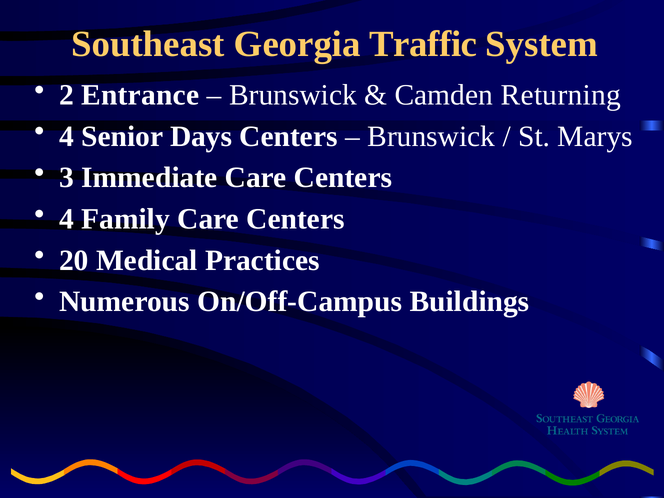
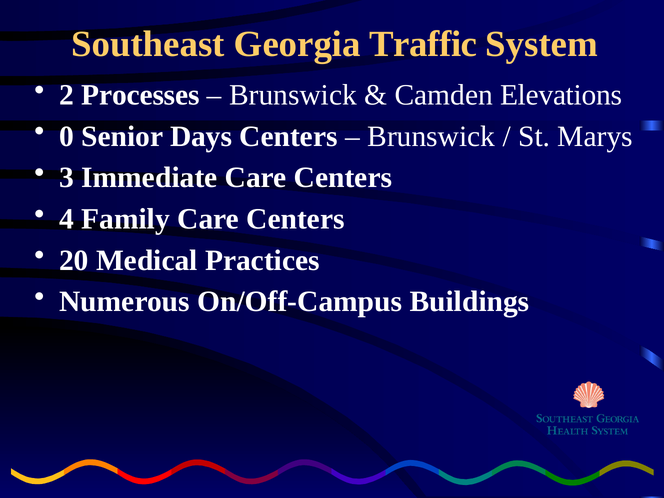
Entrance: Entrance -> Processes
Returning: Returning -> Elevations
4 at (67, 136): 4 -> 0
